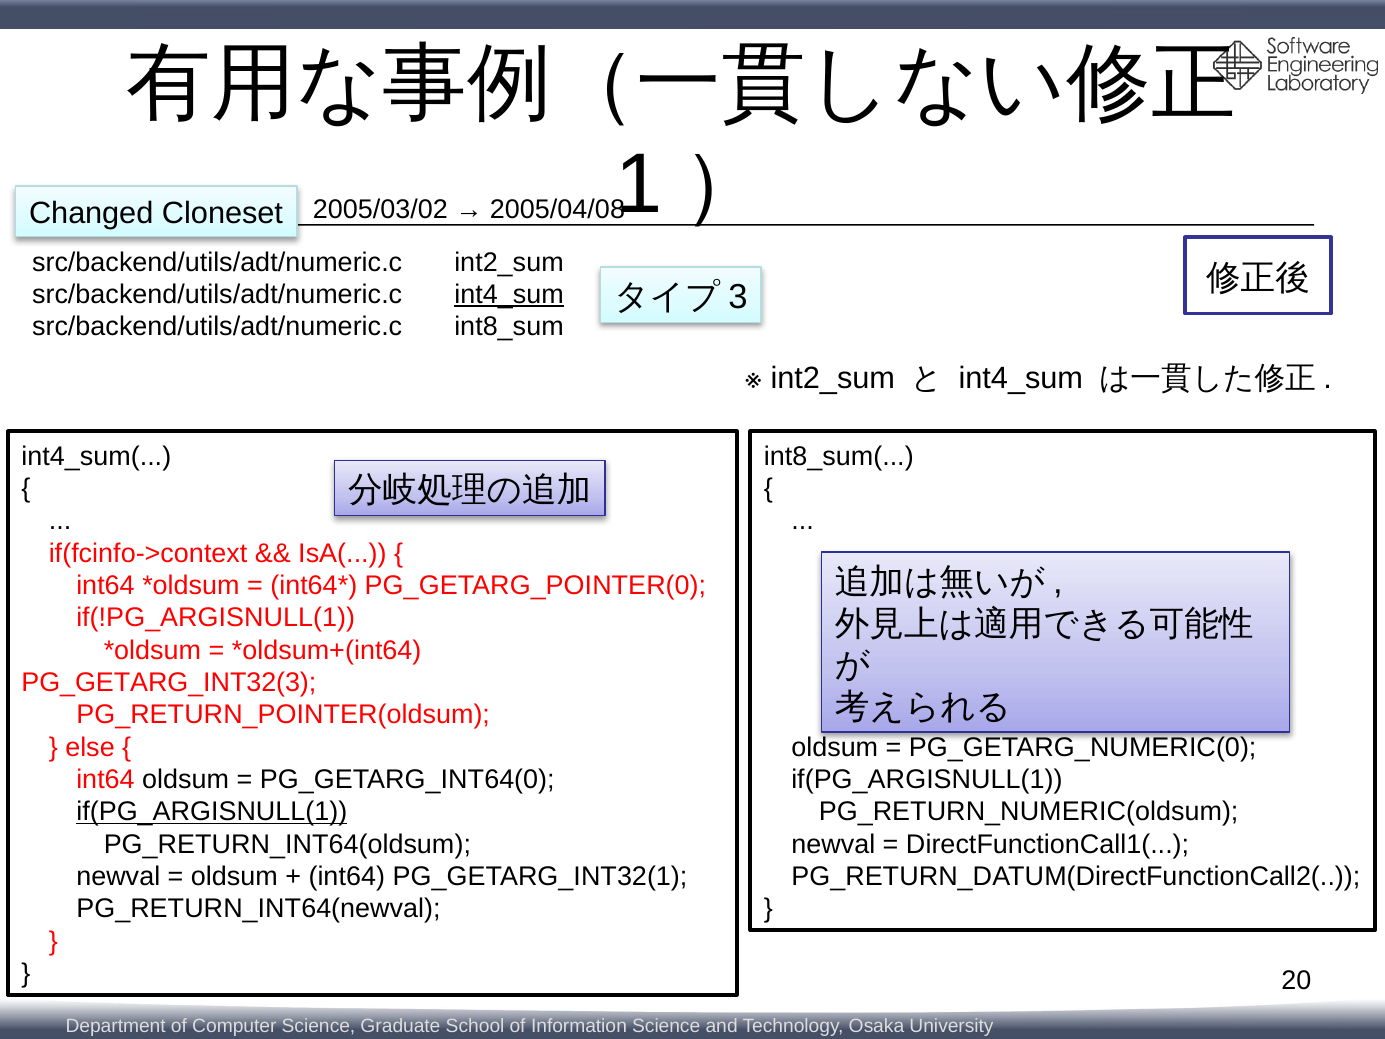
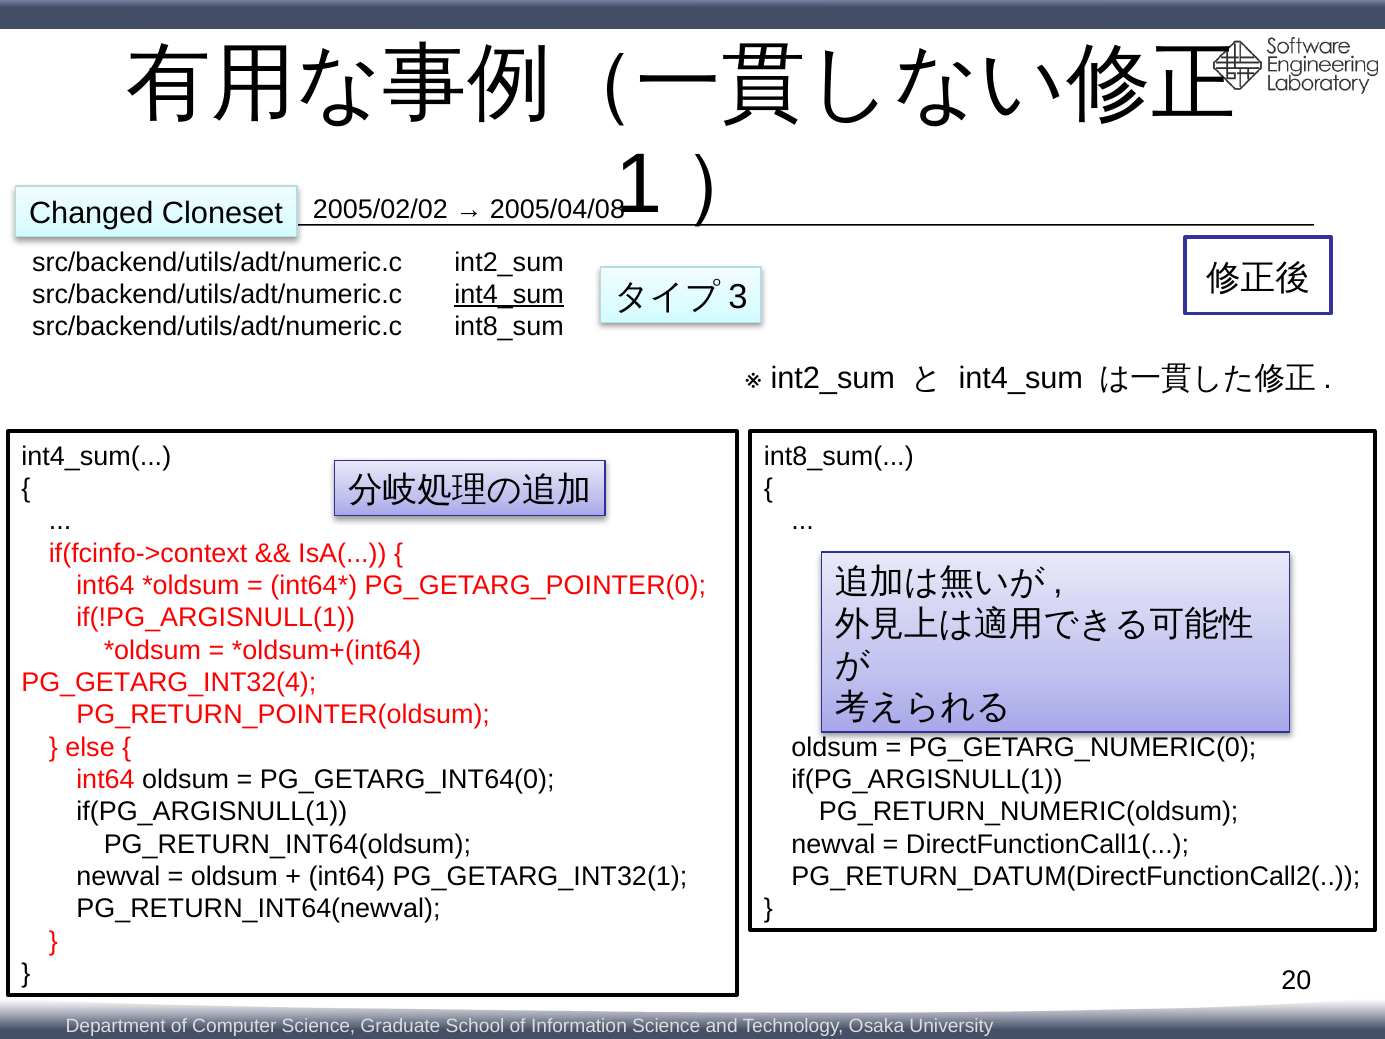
2005/03/02: 2005/03/02 -> 2005/02/02
PG_GETARG_INT32(3: PG_GETARG_INT32(3 -> PG_GETARG_INT32(4
if(PG_ARGISNULL(1 at (212, 812) underline: present -> none
